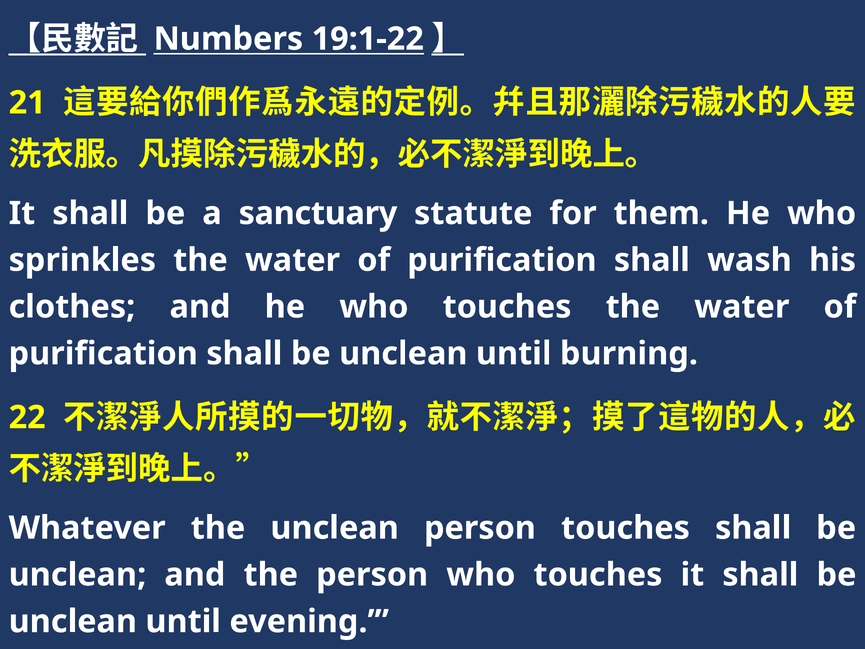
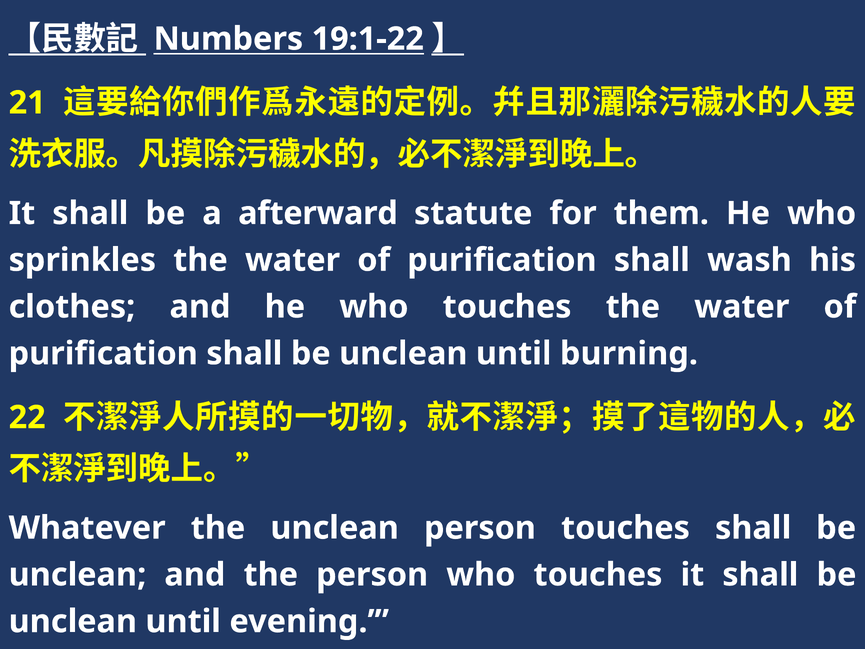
sanctuary: sanctuary -> afterward
